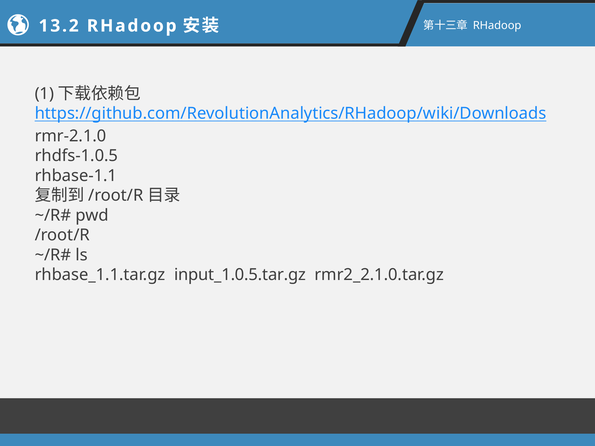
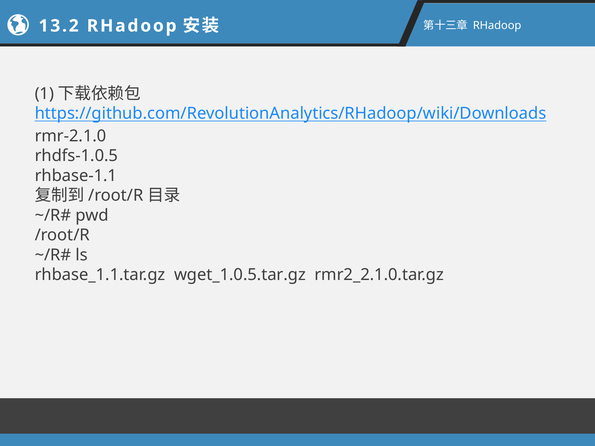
input_1.0.5.tar.gz: input_1.0.5.tar.gz -> wget_1.0.5.tar.gz
